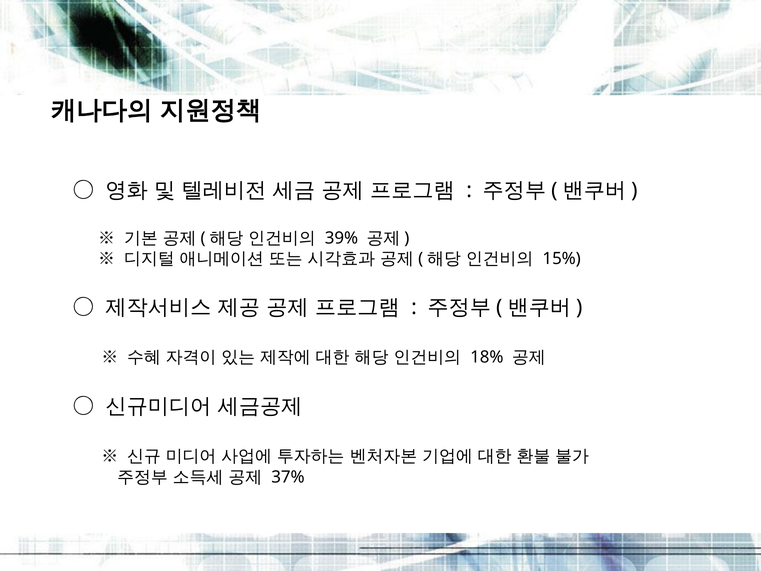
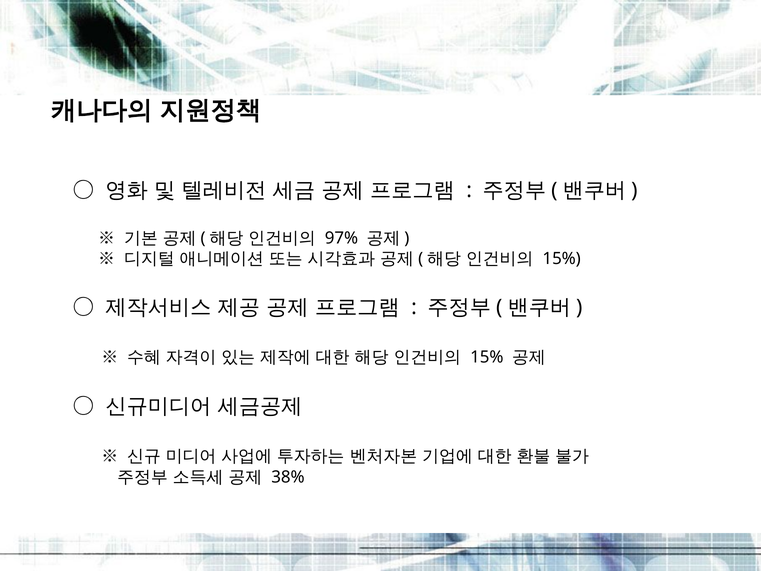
39%: 39% -> 97%
18% at (487, 357): 18% -> 15%
37%: 37% -> 38%
